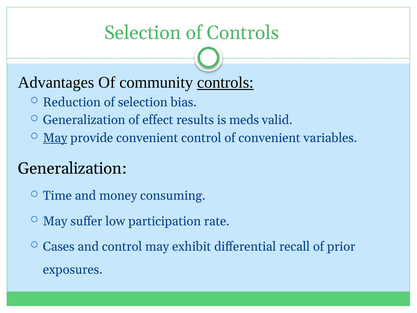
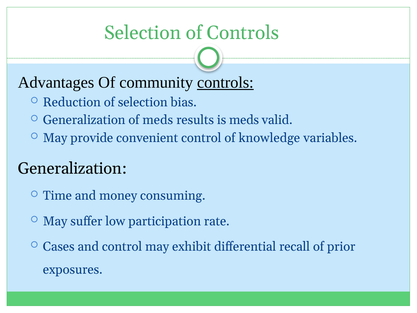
of effect: effect -> meds
May at (55, 138) underline: present -> none
of convenient: convenient -> knowledge
